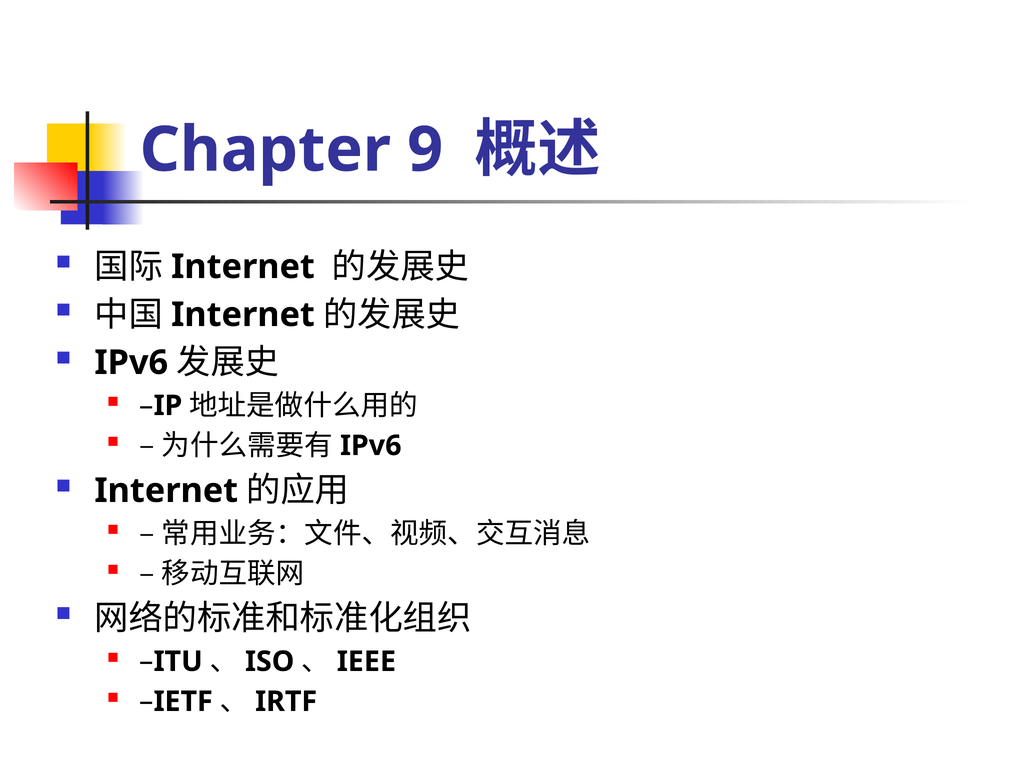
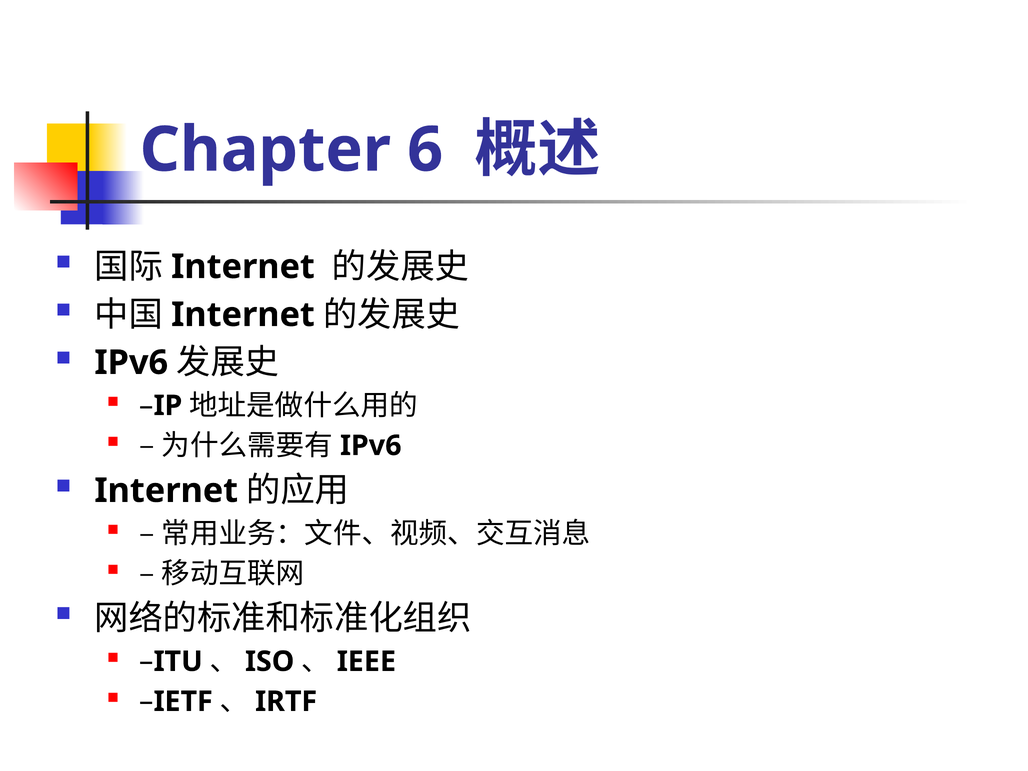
9: 9 -> 6
